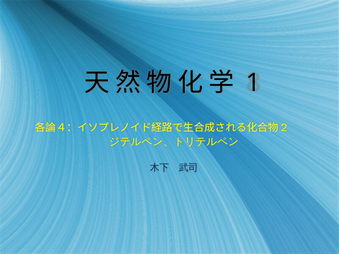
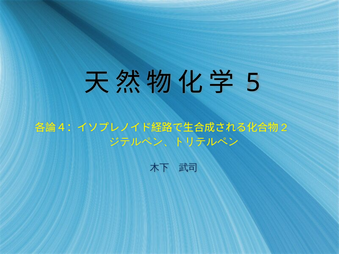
1: 1 -> 5
